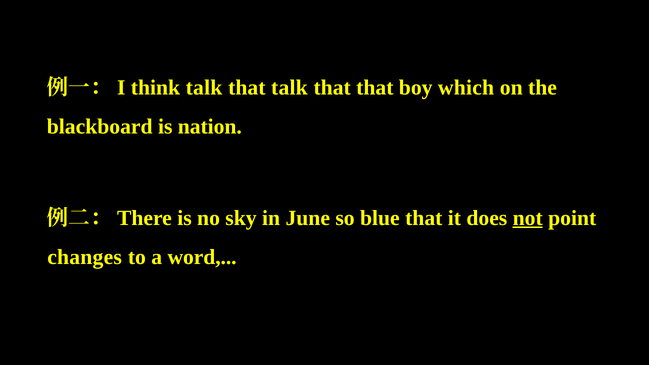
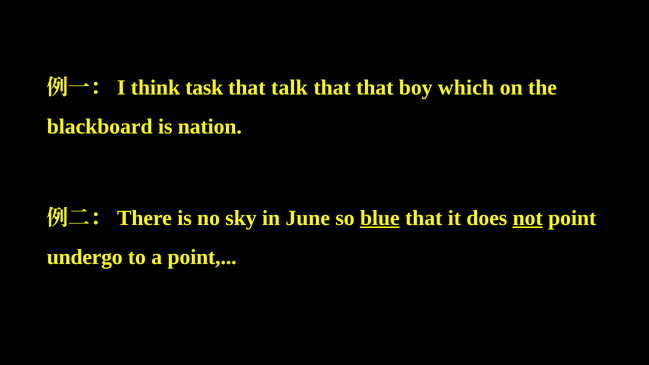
think talk: talk -> task
blue underline: none -> present
changes: changes -> undergo
a word: word -> point
